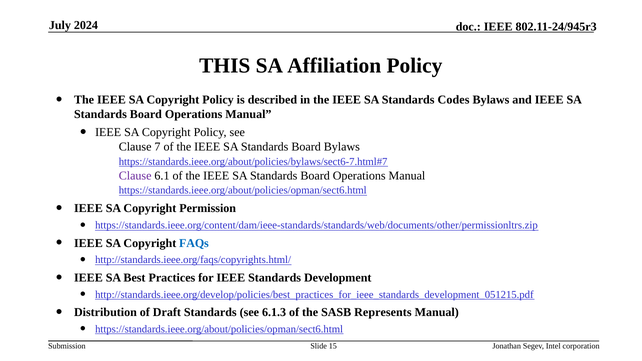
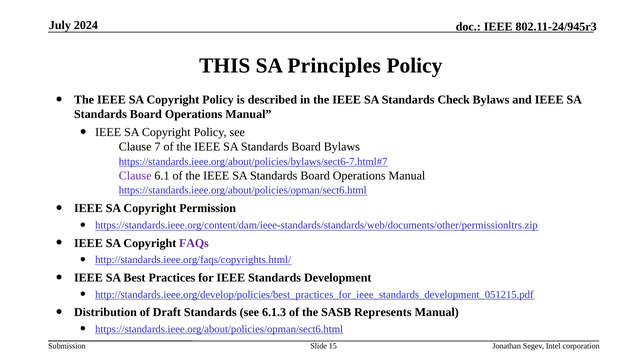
Affiliation: Affiliation -> Principles
Codes: Codes -> Check
FAQs colour: blue -> purple
